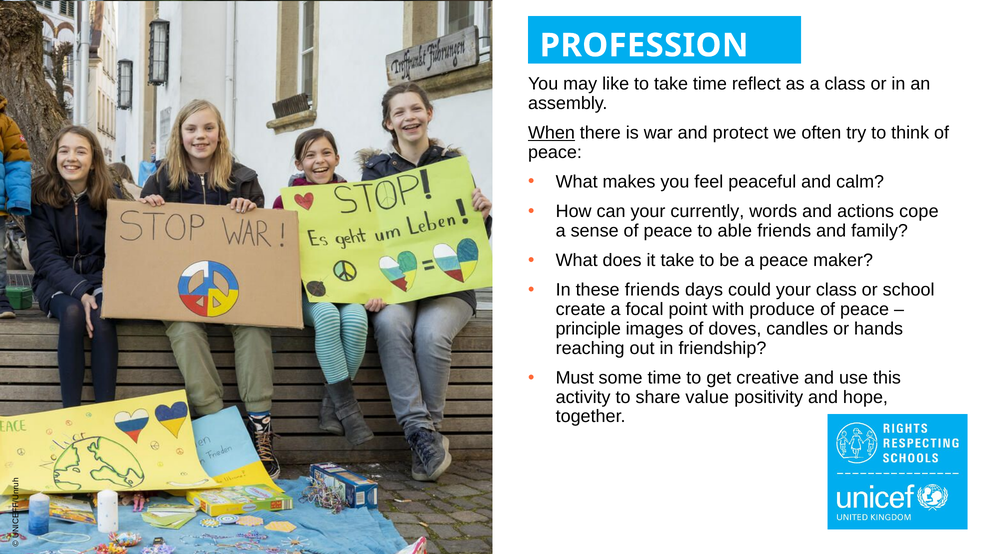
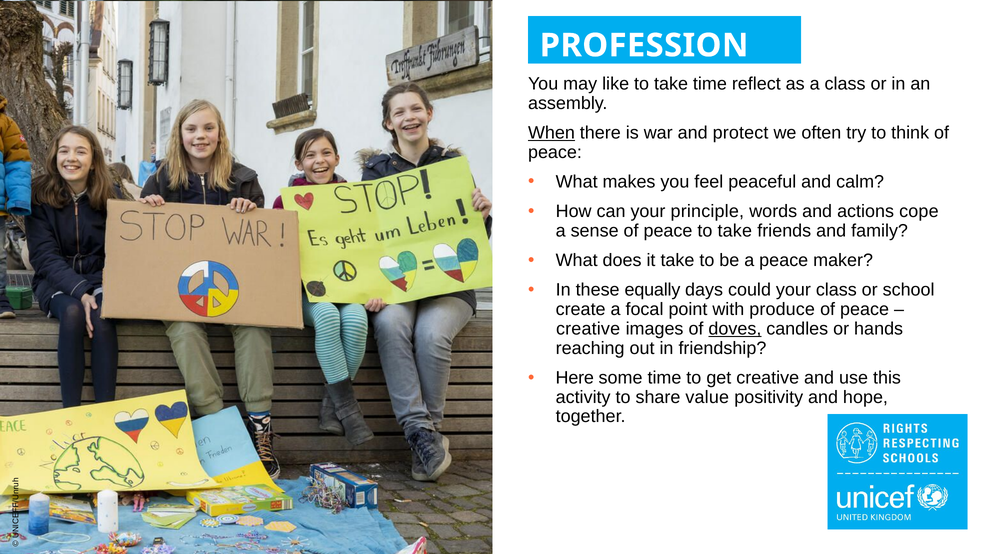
currently: currently -> principle
peace to able: able -> take
these friends: friends -> equally
principle at (588, 329): principle -> creative
doves underline: none -> present
Must: Must -> Here
